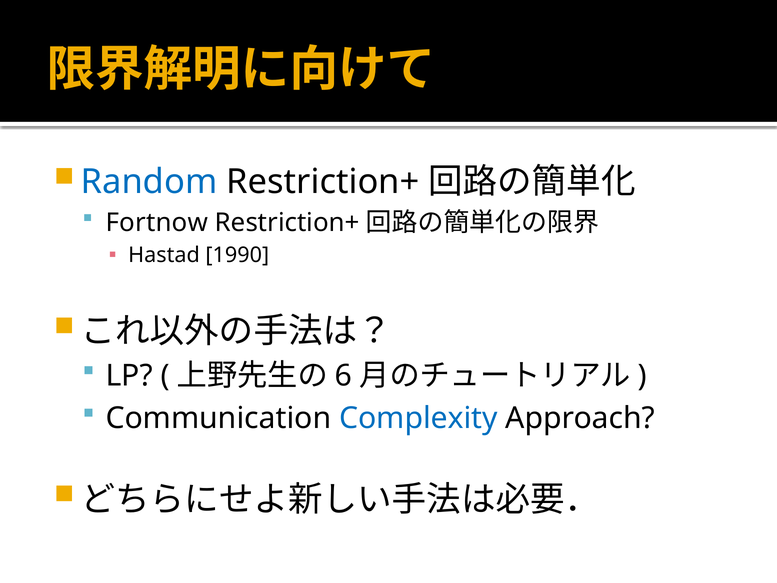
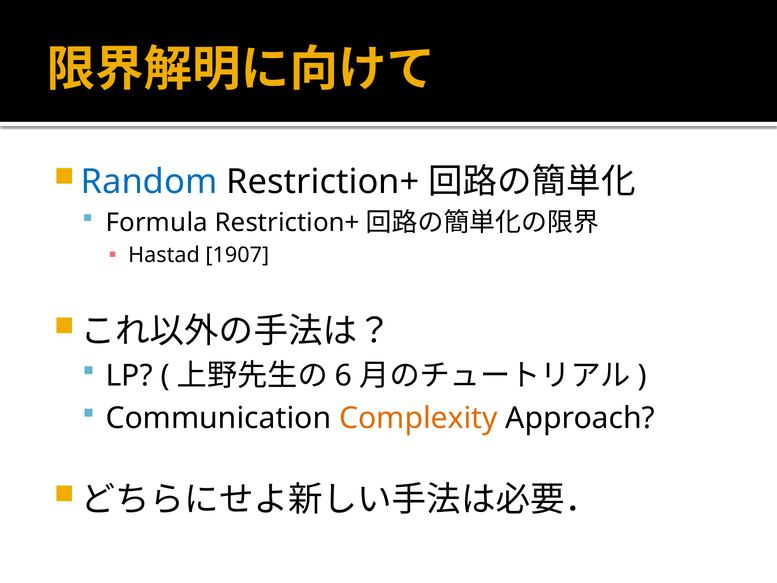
Fortnow: Fortnow -> Formula
1990: 1990 -> 1907
Complexity colour: blue -> orange
